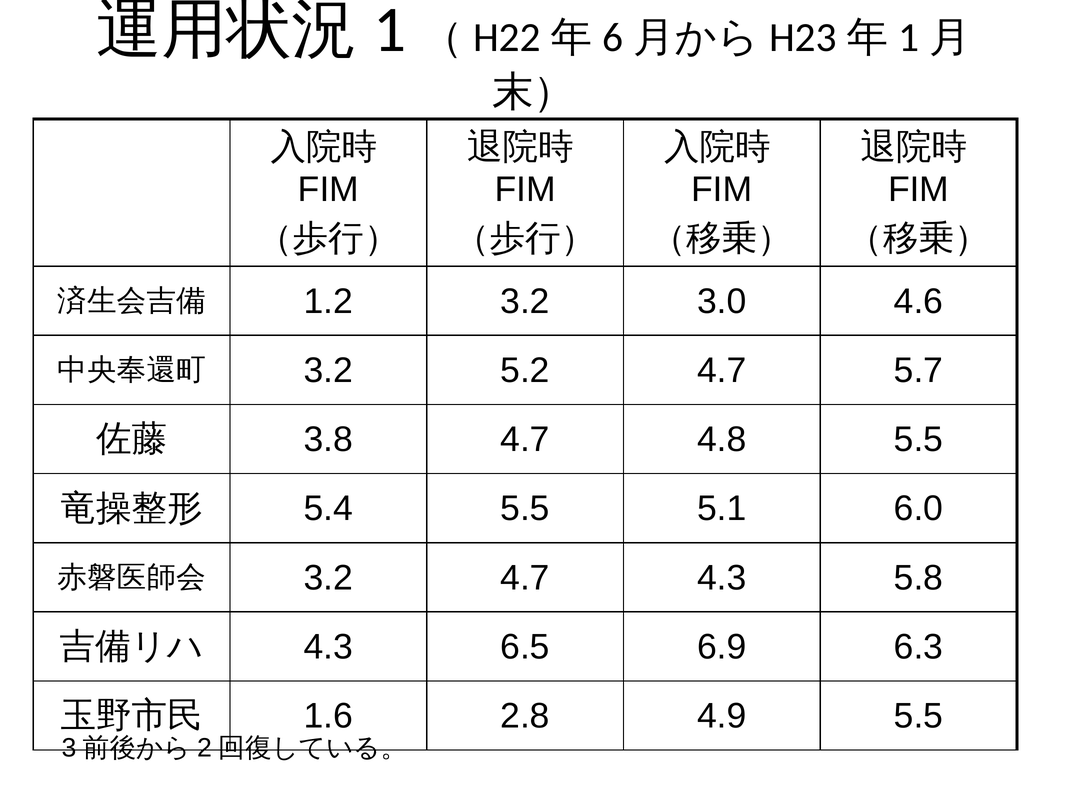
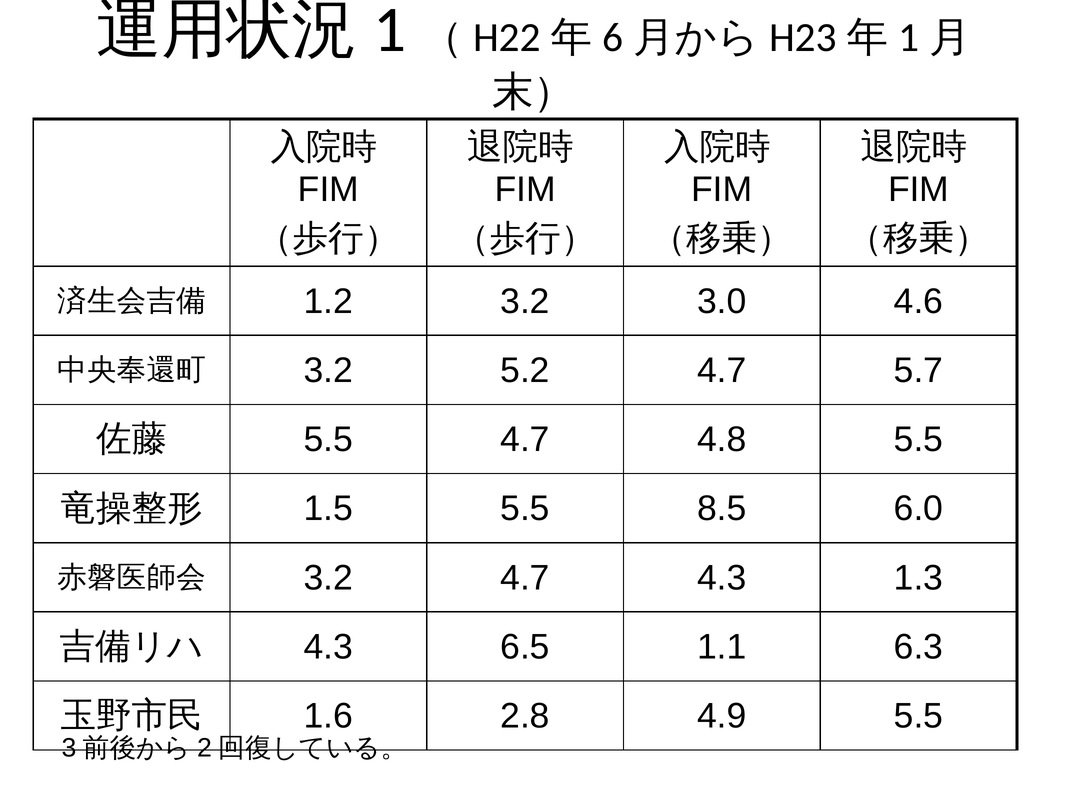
3.8 at (328, 440): 3.8 -> 5.5
5.4: 5.4 -> 1.5
5.1: 5.1 -> 8.5
5.8: 5.8 -> 1.3
6.9: 6.9 -> 1.1
